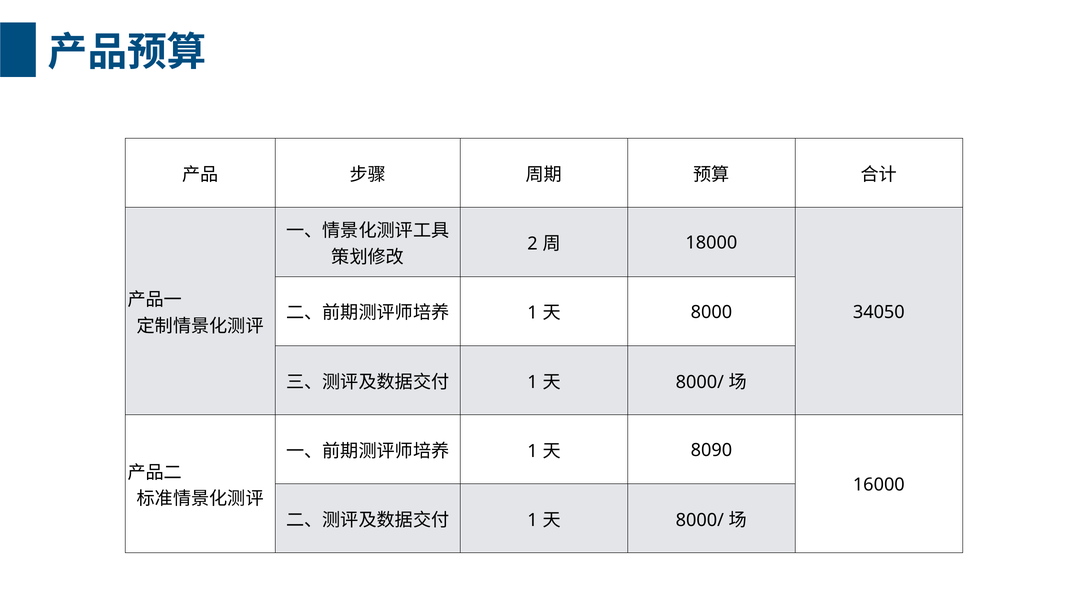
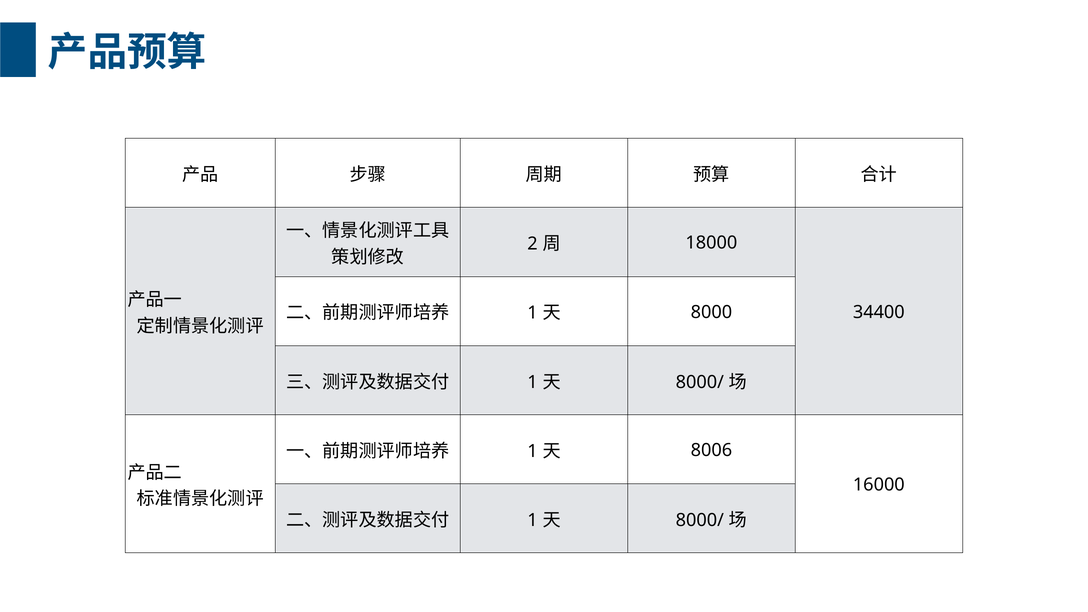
34050: 34050 -> 34400
8090: 8090 -> 8006
